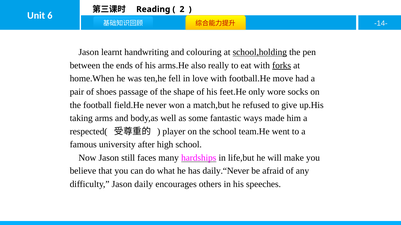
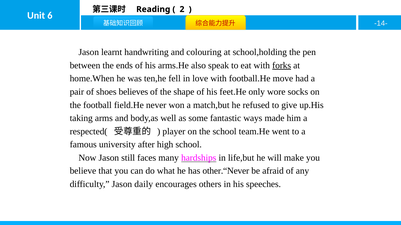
school,holding underline: present -> none
really: really -> speak
passage: passage -> believes
daily.“Never: daily.“Never -> other.“Never
